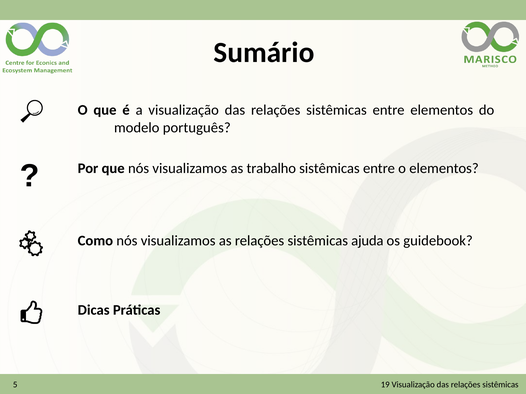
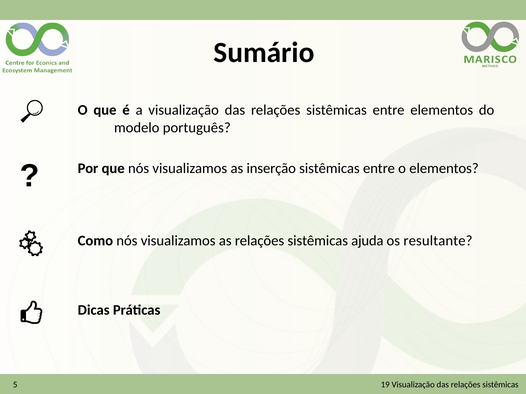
trabalho: trabalho -> inserção
guidebook: guidebook -> resultante
